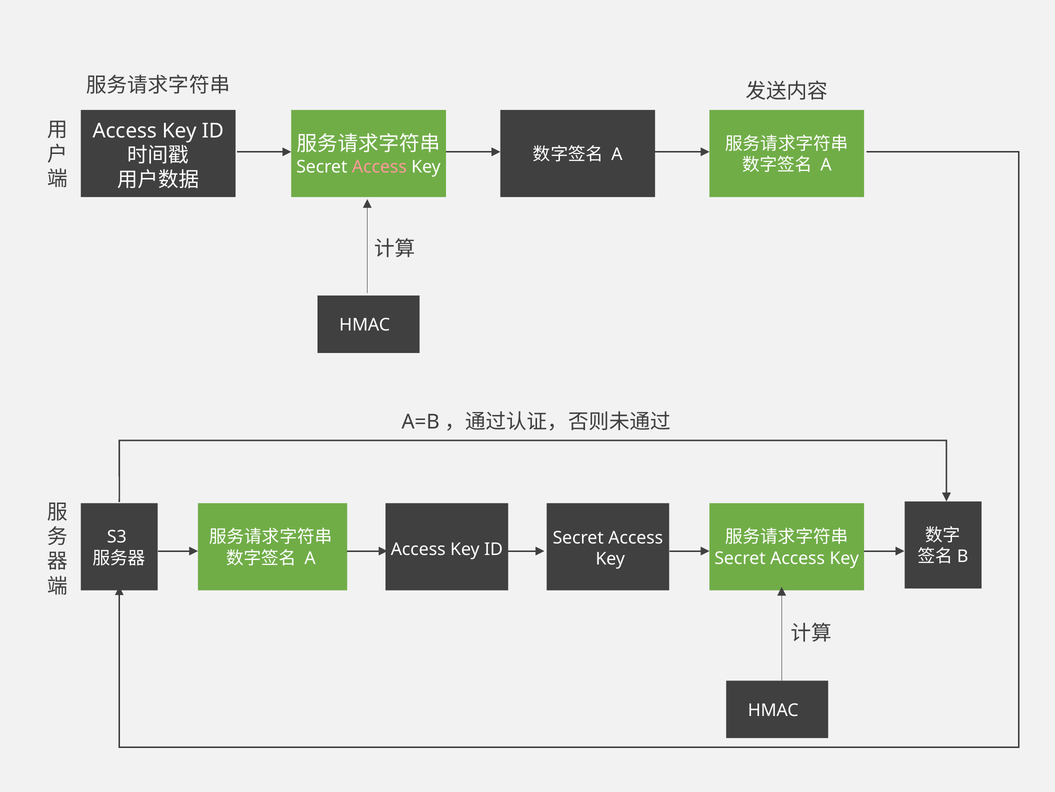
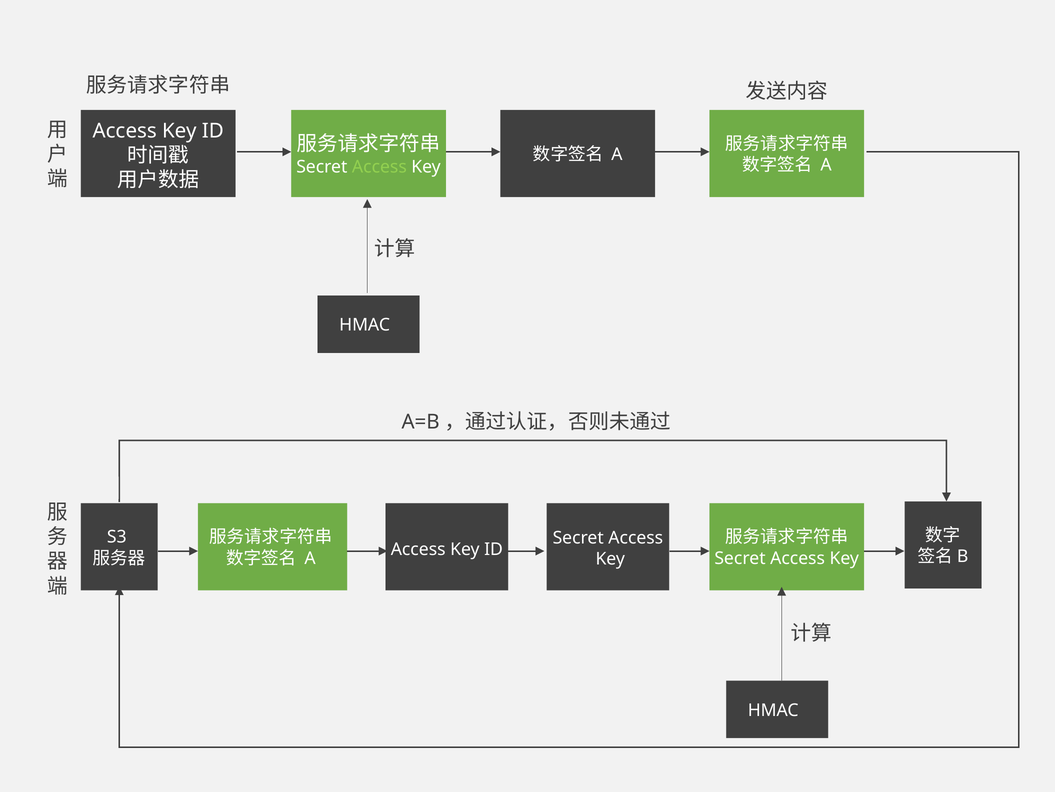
Access at (379, 167) colour: pink -> light green
